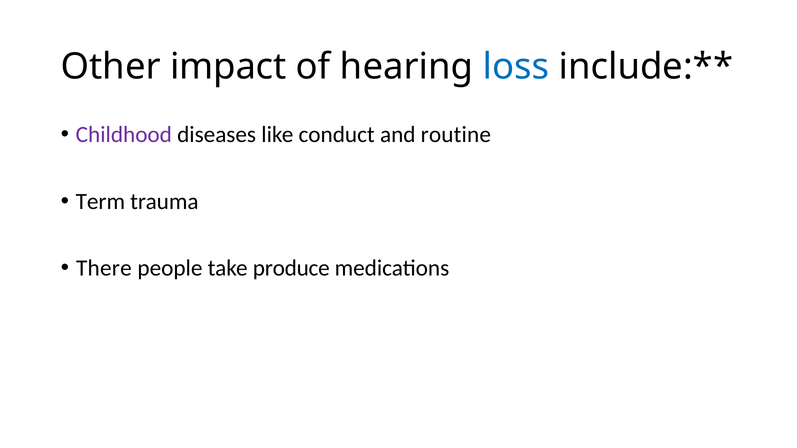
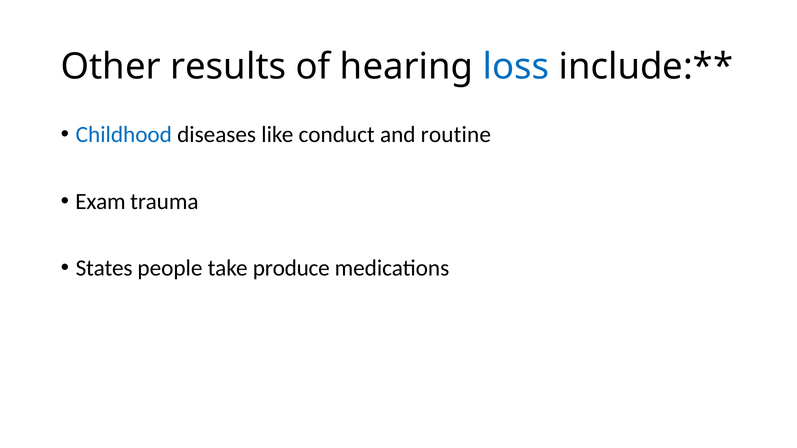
impact: impact -> results
Childhood colour: purple -> blue
Term: Term -> Exam
There: There -> States
